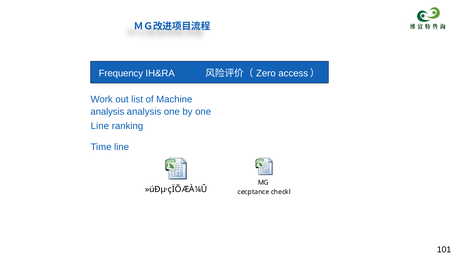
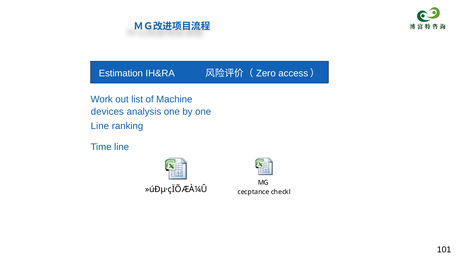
Frequency: Frequency -> Estimation
analysis at (107, 112): analysis -> devices
